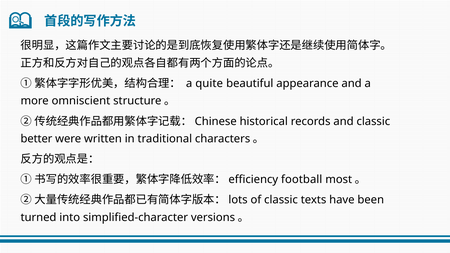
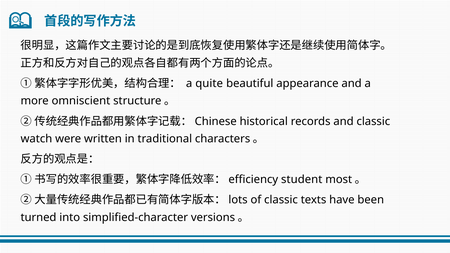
better: better -> watch
football: football -> student
